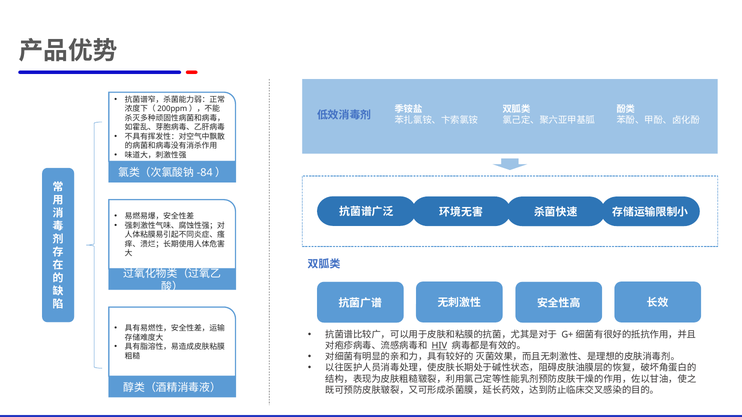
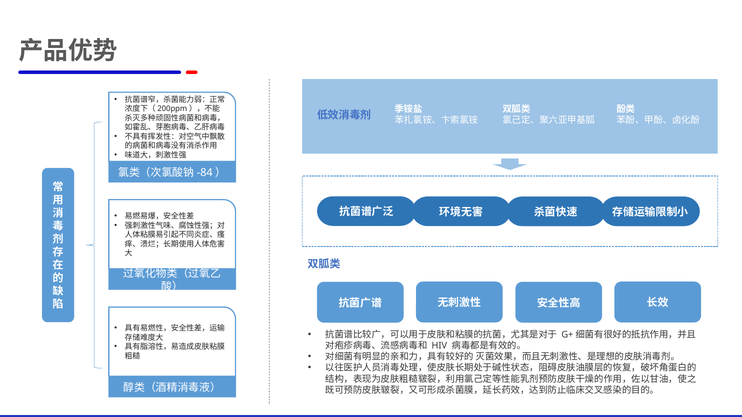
HIV underline: present -> none
